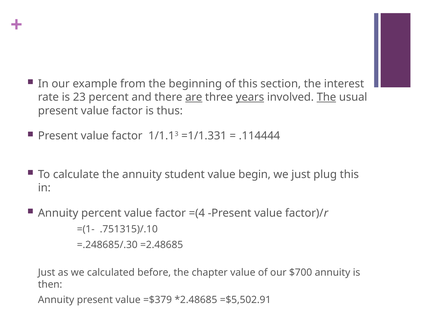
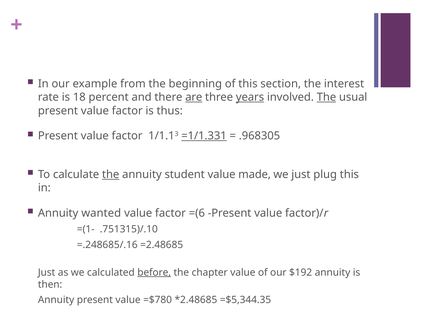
23: 23 -> 18
=1/1.331 underline: none -> present
.114444: .114444 -> .968305
the at (111, 174) underline: none -> present
begin: begin -> made
Annuity percent: percent -> wanted
=(4: =(4 -> =(6
=.248685/.30: =.248685/.30 -> =.248685/.16
before underline: none -> present
$700: $700 -> $192
=$379: =$379 -> =$780
=$5,502.91: =$5,502.91 -> =$5,344.35
